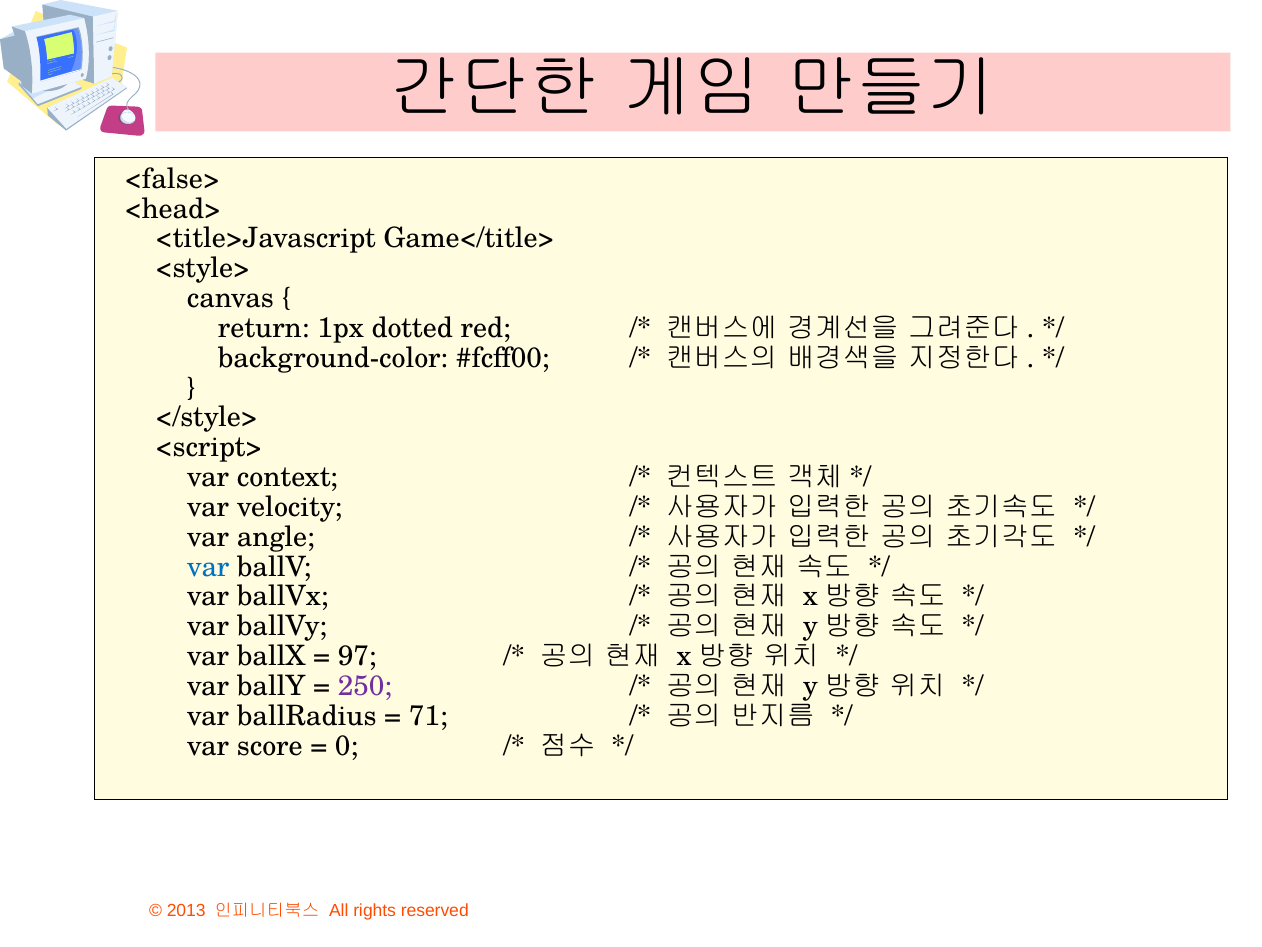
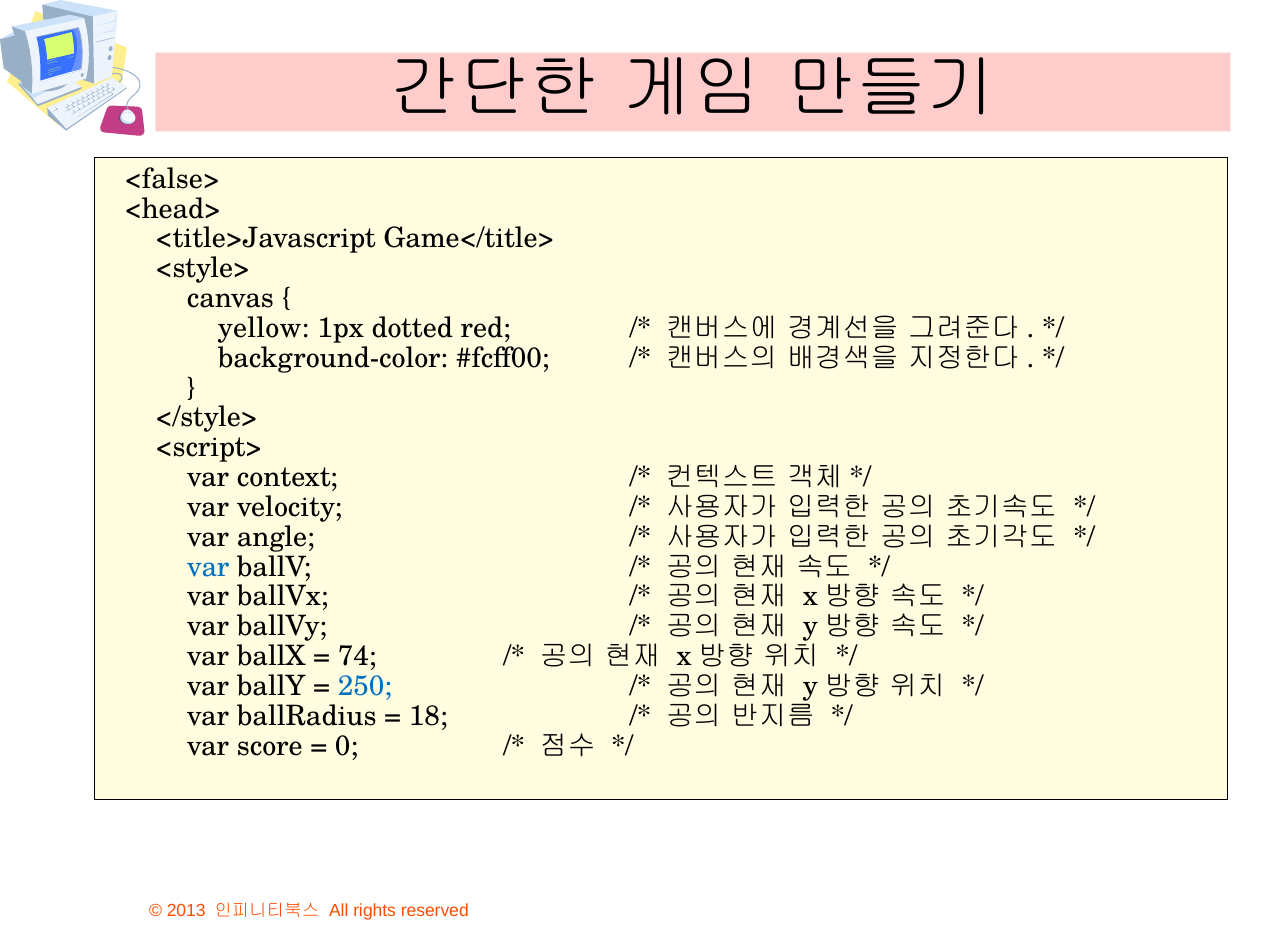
return: return -> yellow
97: 97 -> 74
250 colour: purple -> blue
71: 71 -> 18
